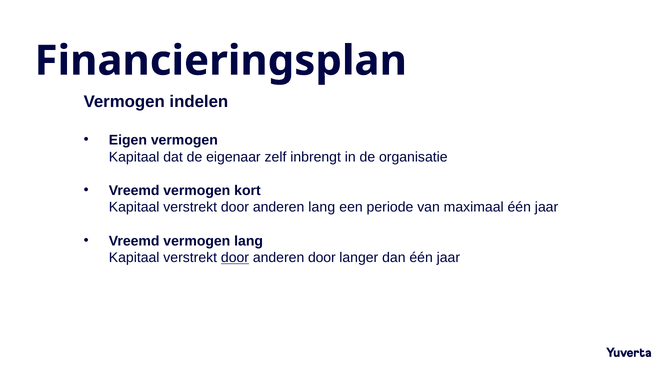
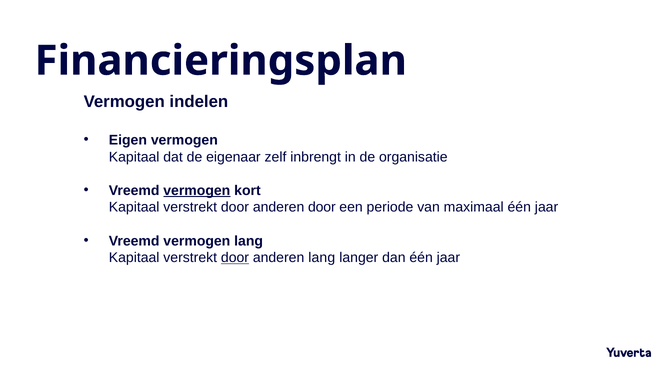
vermogen at (197, 191) underline: none -> present
anderen lang: lang -> door
anderen door: door -> lang
